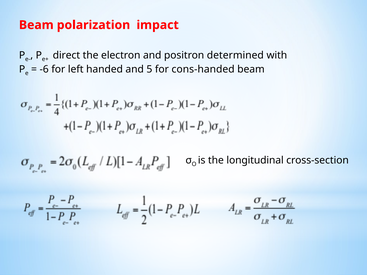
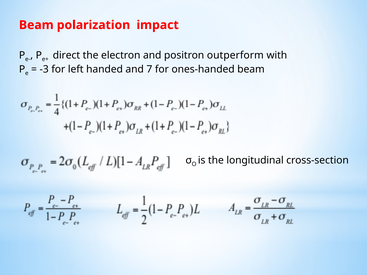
determined: determined -> outperform
-6: -6 -> -3
5: 5 -> 7
cons-handed: cons-handed -> ones-handed
